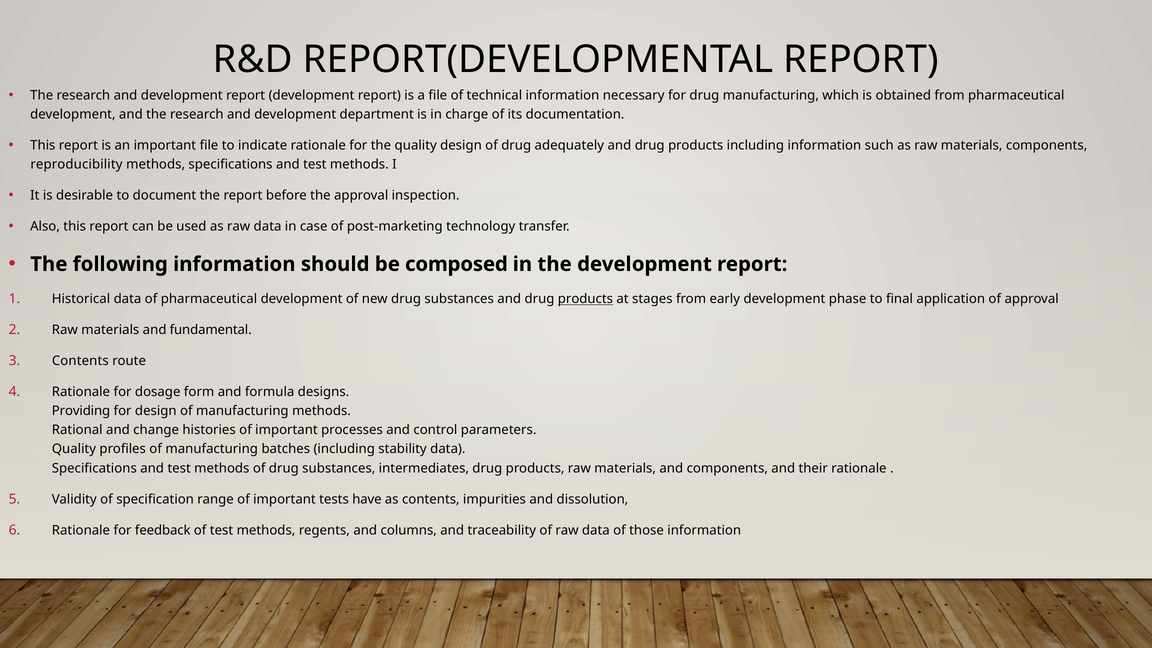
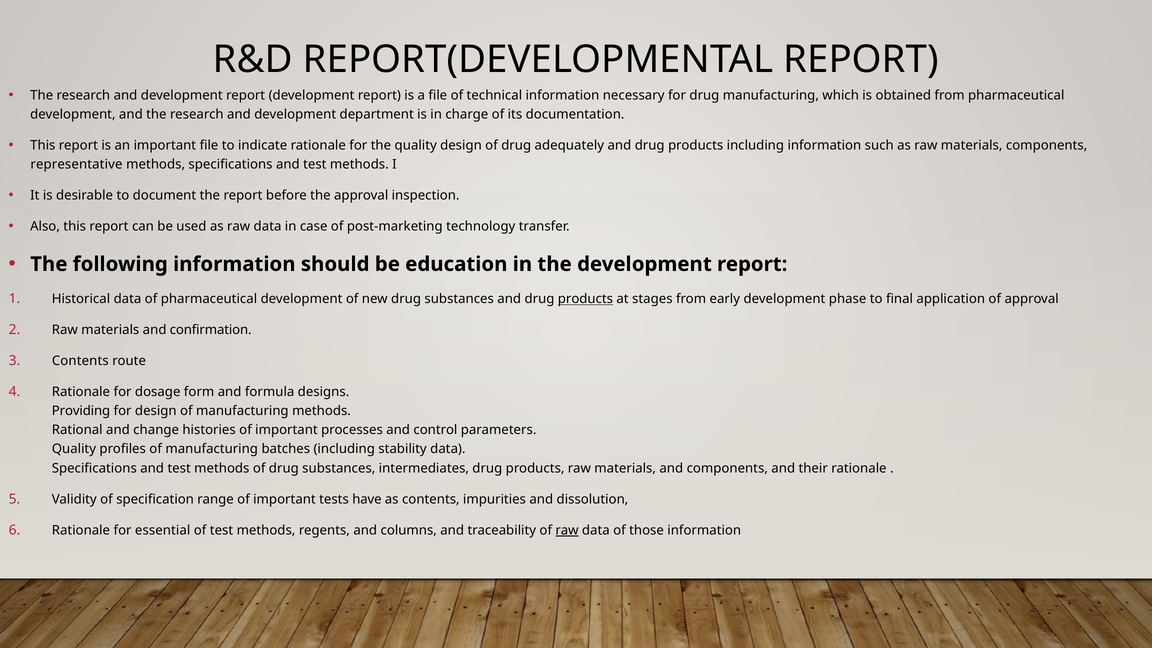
reproducibility: reproducibility -> representative
composed: composed -> education
fundamental: fundamental -> confirmation
feedback: feedback -> essential
raw at (567, 530) underline: none -> present
